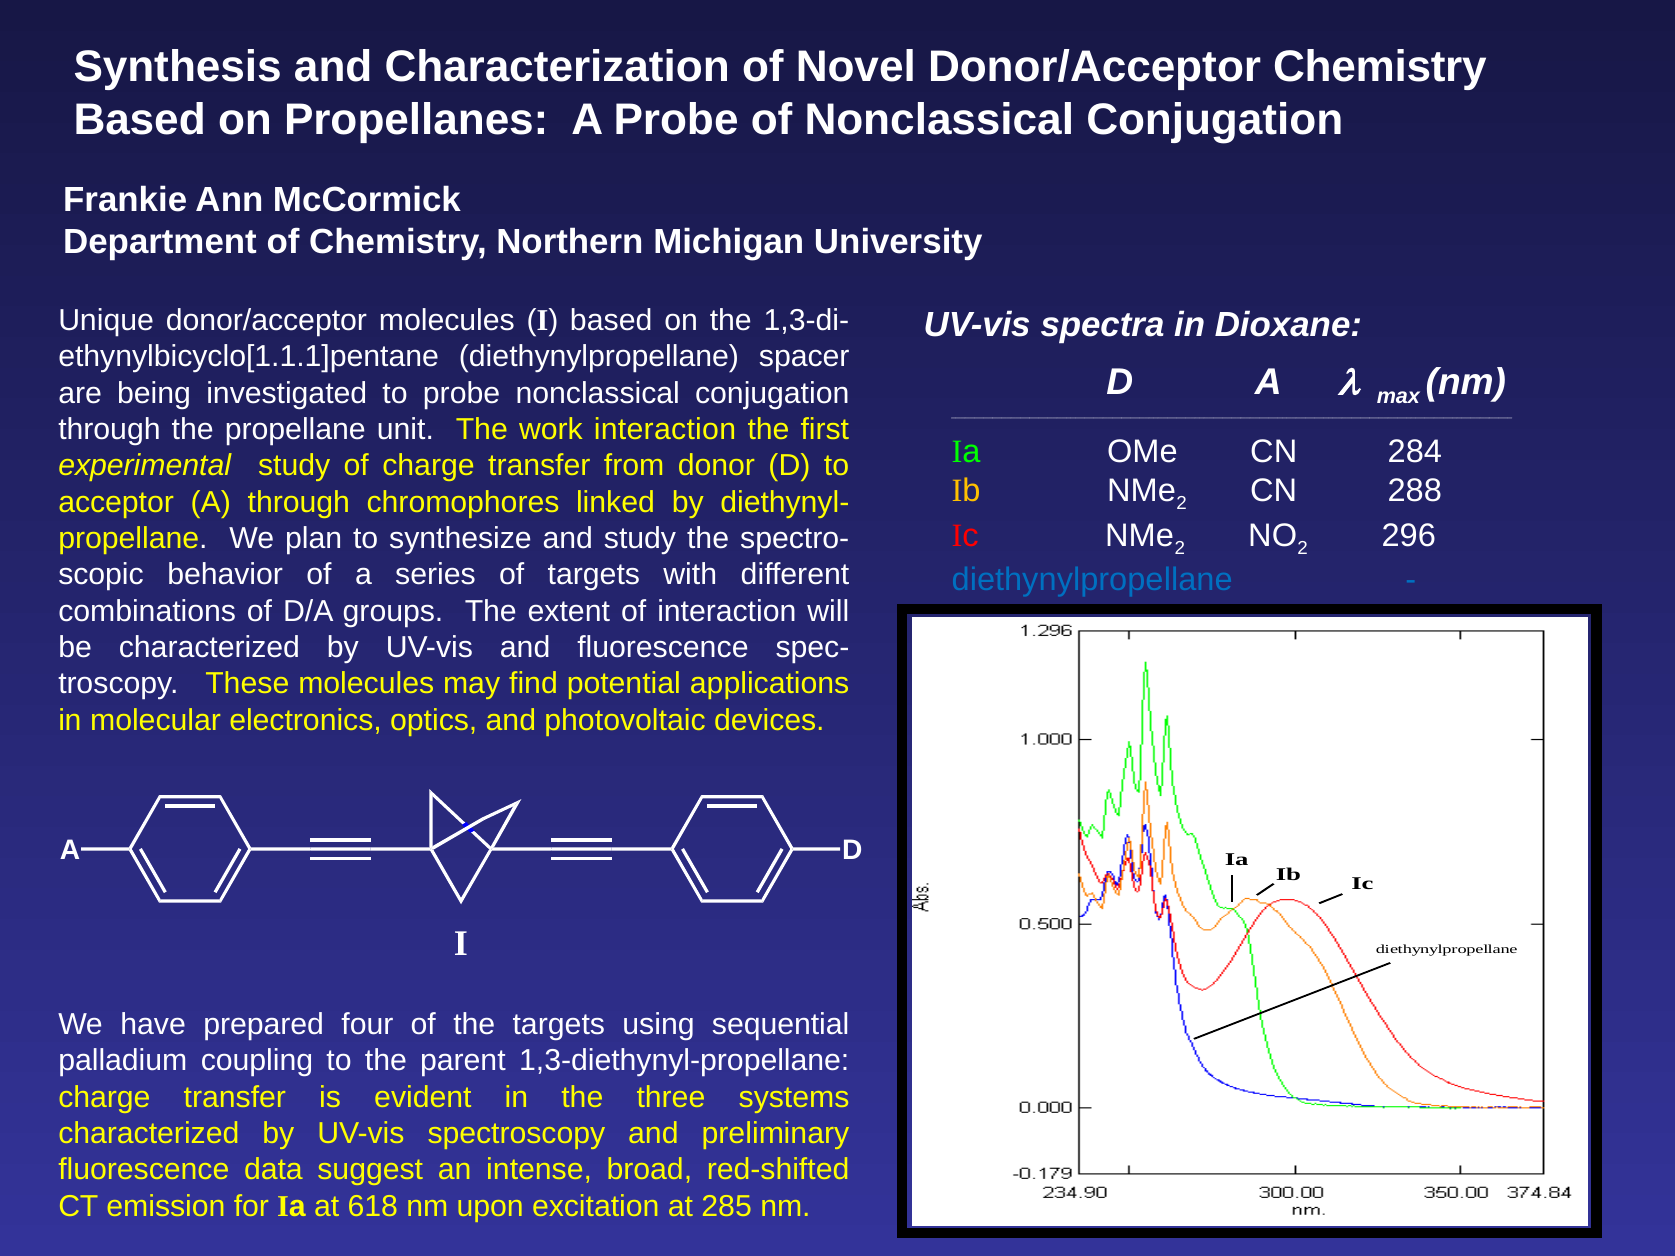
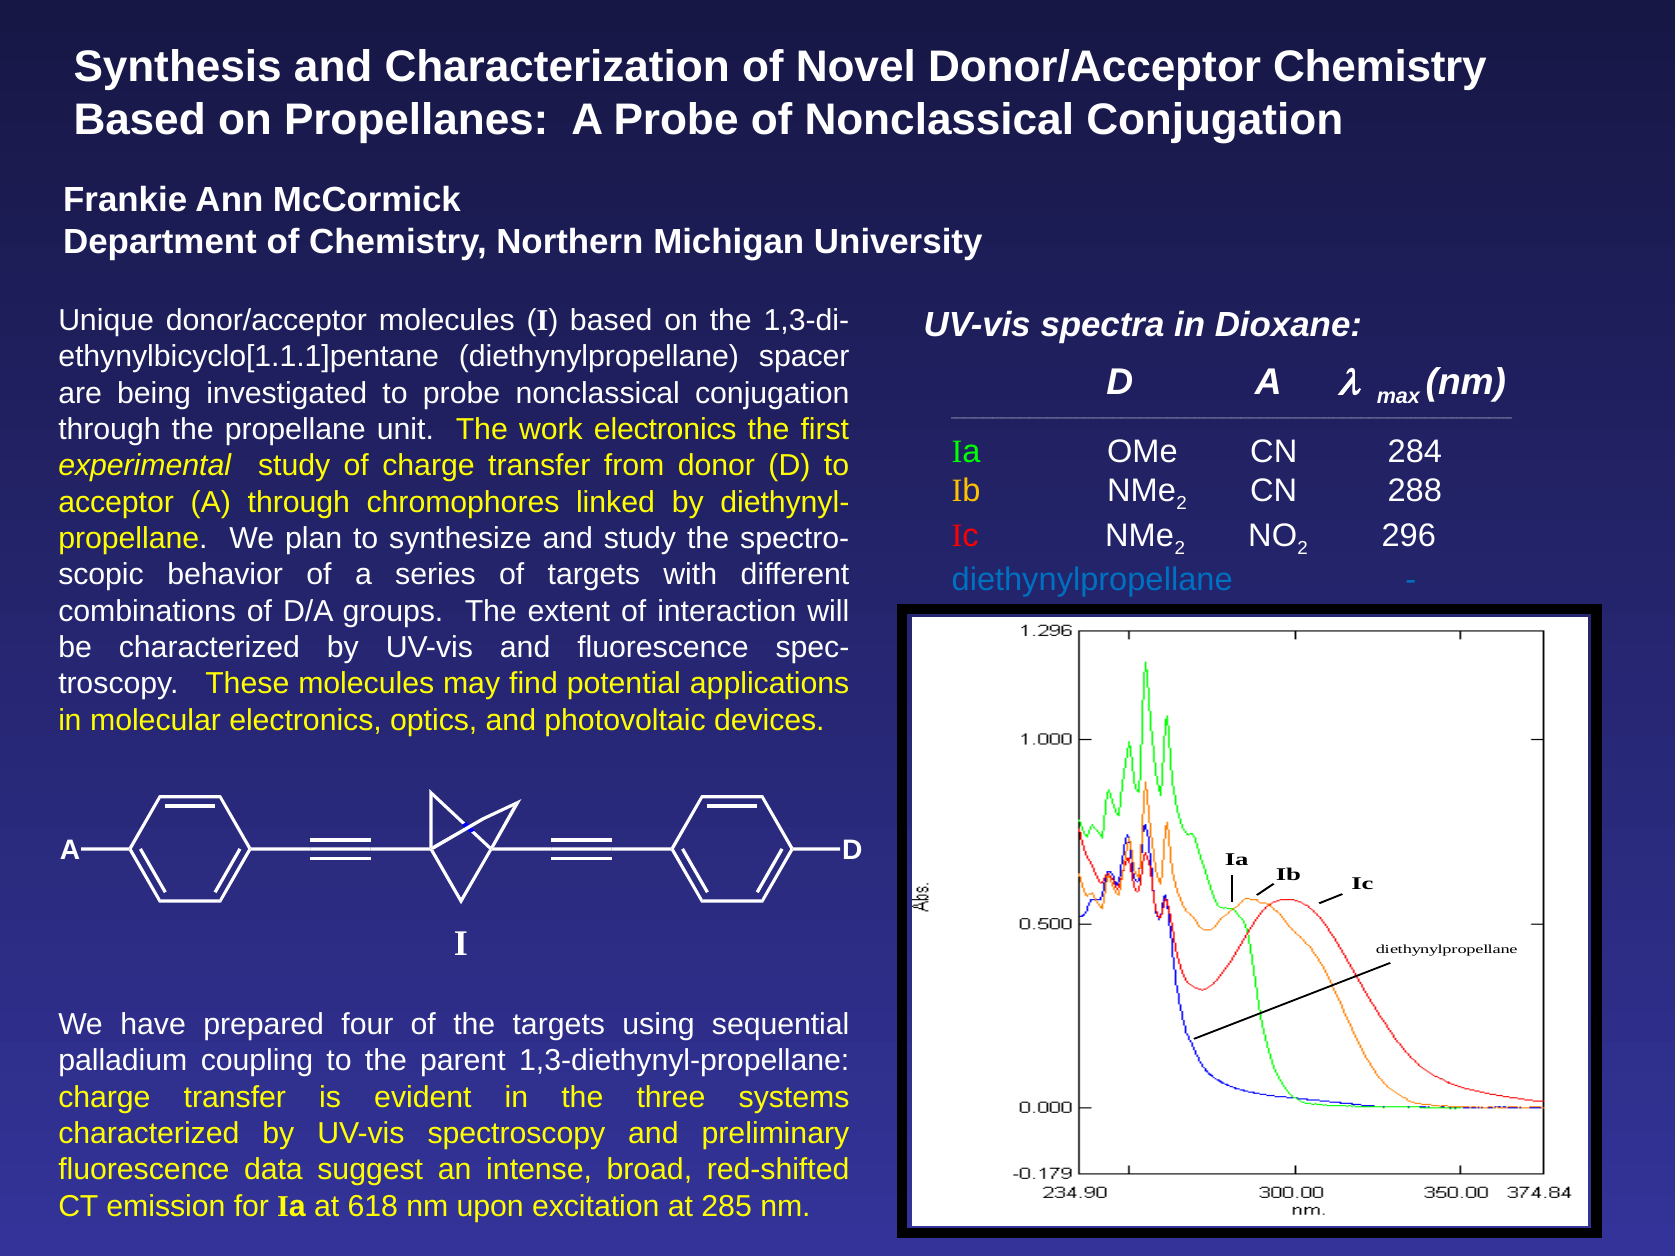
work interaction: interaction -> electronics
